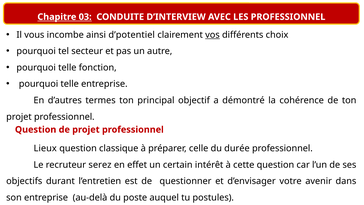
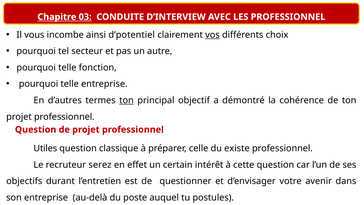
ton at (127, 100) underline: none -> present
Lieux: Lieux -> Utiles
durée: durée -> existe
